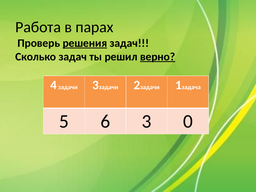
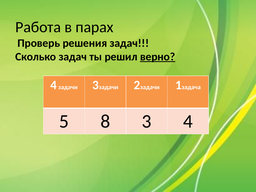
решения underline: present -> none
6: 6 -> 8
3 0: 0 -> 4
